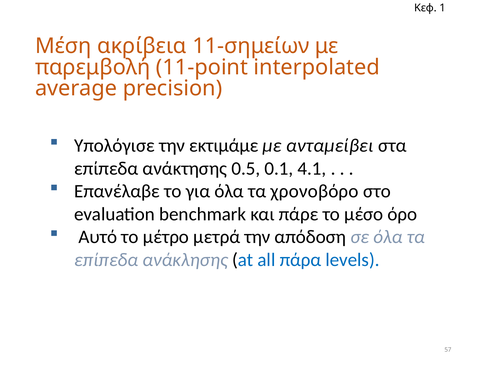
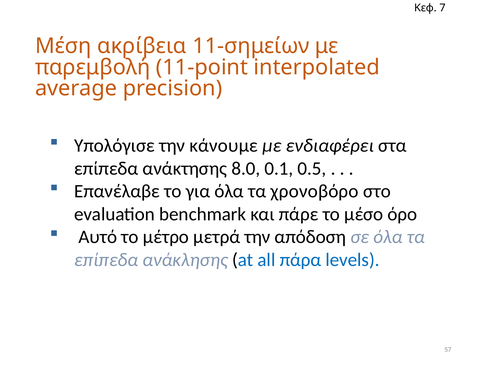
1: 1 -> 7
εκτιμάμε: εκτιμάμε -> κάνουμε
ανταμείβει: ανταμείβει -> ενδιαφέρει
0.5: 0.5 -> 8.0
4.1: 4.1 -> 0.5
